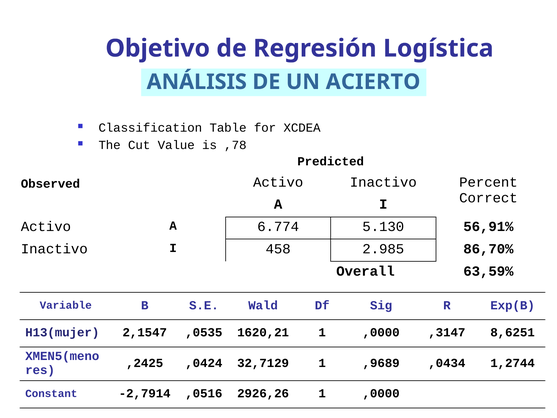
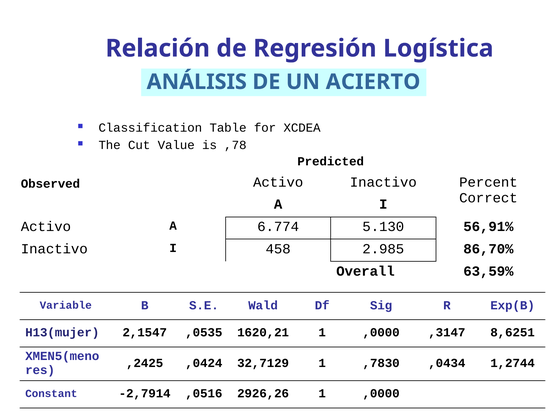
Objetivo: Objetivo -> Relación
,9689: ,9689 -> ,7830
